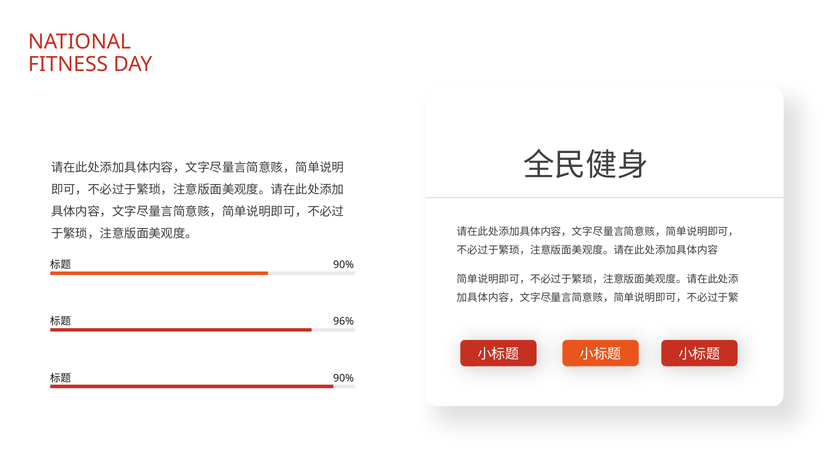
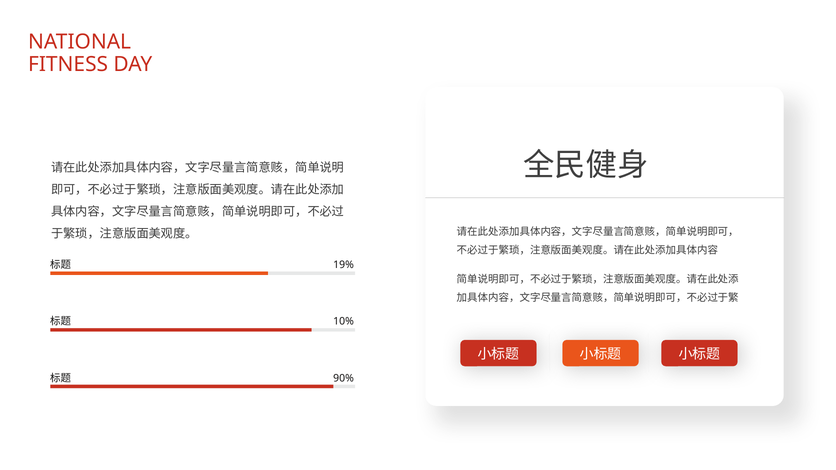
90% at (344, 265): 90% -> 19%
96%: 96% -> 10%
